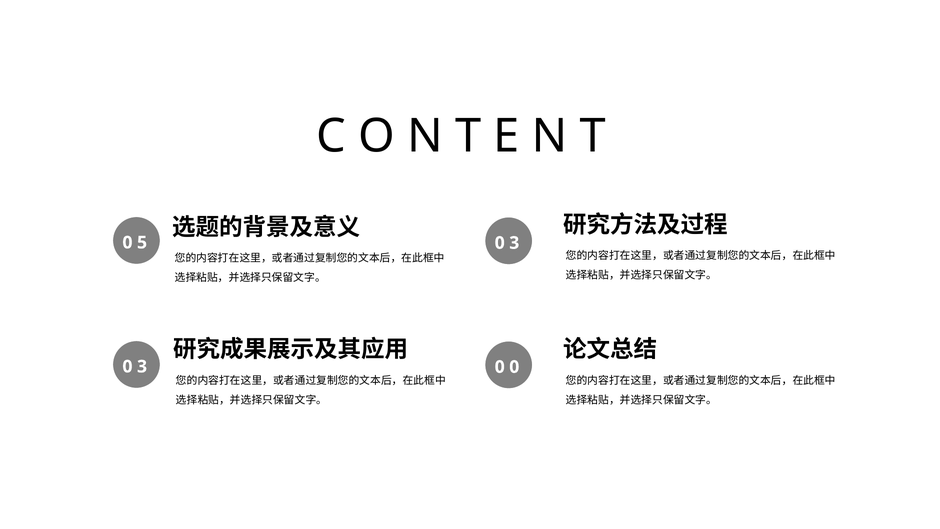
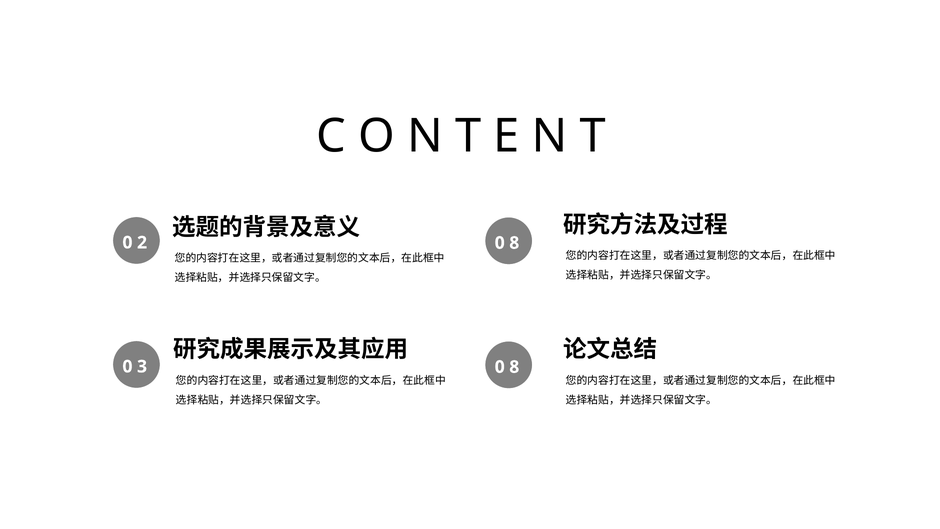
5: 5 -> 2
3 at (514, 243): 3 -> 8
0 at (514, 367): 0 -> 8
